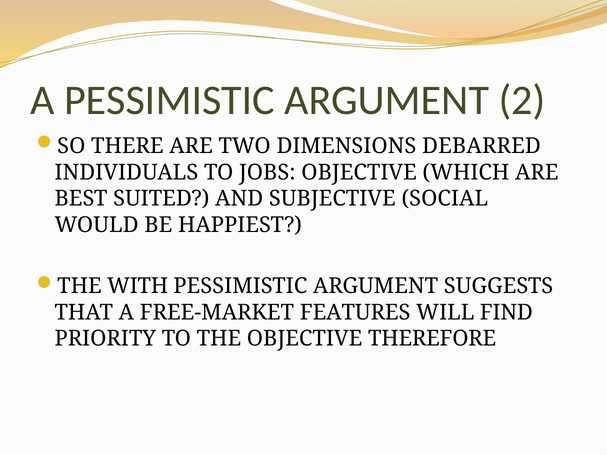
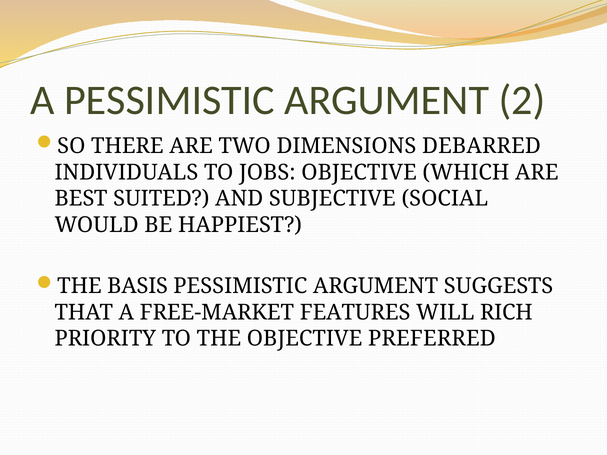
WITH: WITH -> BASIS
FIND: FIND -> RICH
THEREFORE: THEREFORE -> PREFERRED
